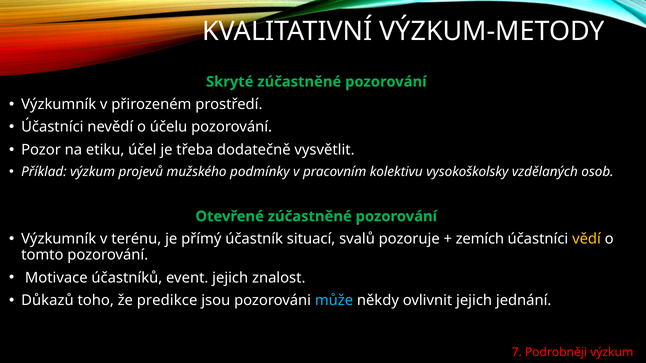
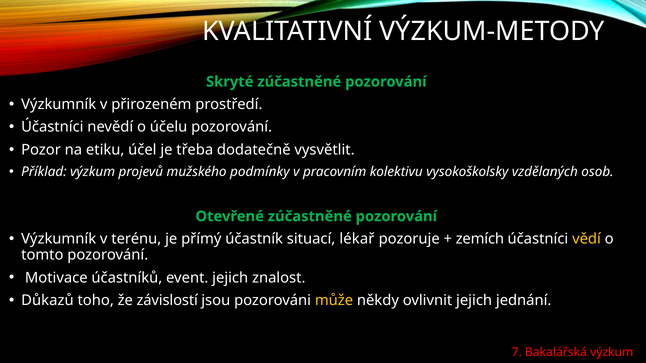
svalů: svalů -> lékař
predikce: predikce -> závislostí
může colour: light blue -> yellow
Podrobněji: Podrobněji -> Bakalářská
